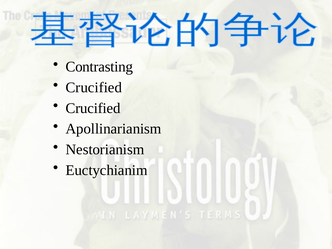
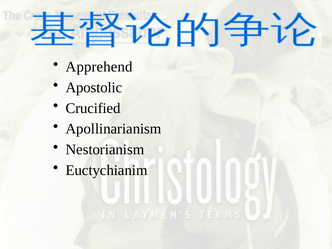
Contrasting: Contrasting -> Apprehend
Crucified at (94, 88): Crucified -> Apostolic
